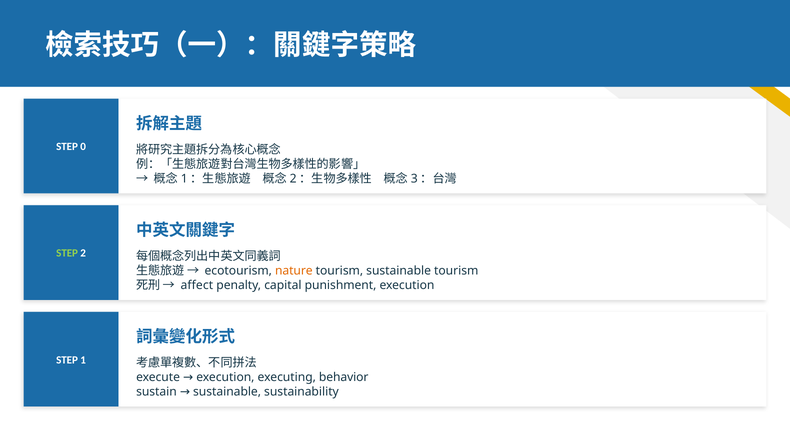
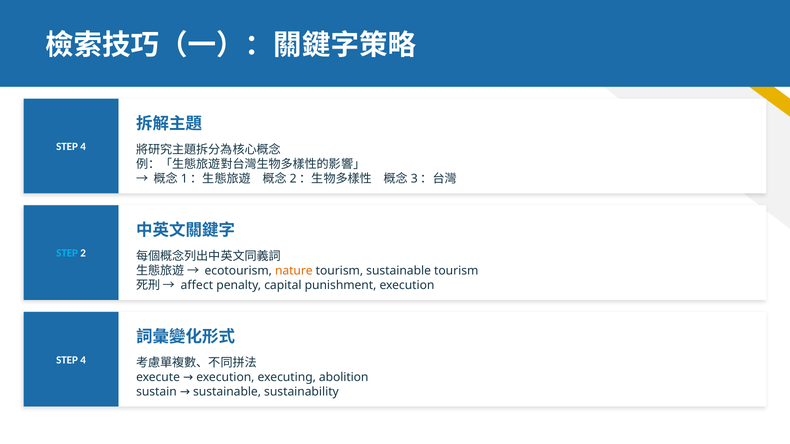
0 at (83, 147): 0 -> 4
STEP at (67, 254) colour: light green -> light blue
1 at (83, 360): 1 -> 4
behavior: behavior -> abolition
